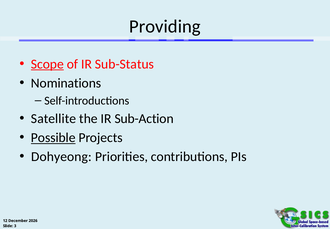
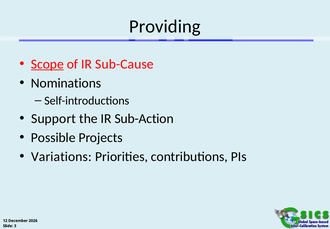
Sub-Status: Sub-Status -> Sub-Cause
Satellite: Satellite -> Support
Possible underline: present -> none
Dohyeong: Dohyeong -> Variations
